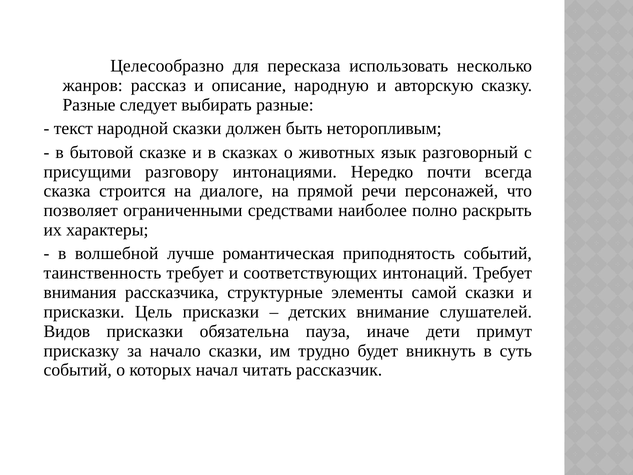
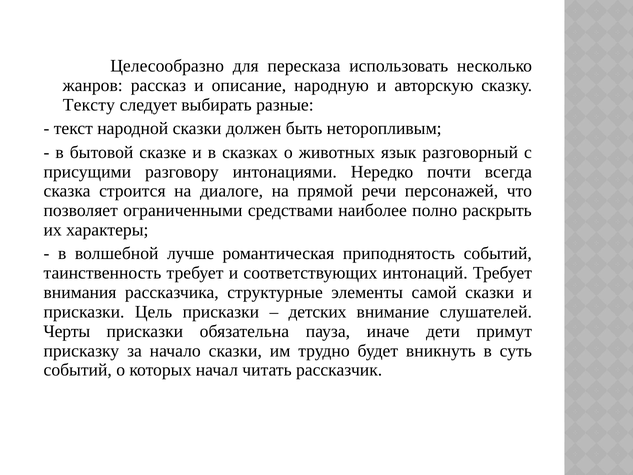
Разные at (89, 105): Разные -> Тексту
Видов: Видов -> Черты
